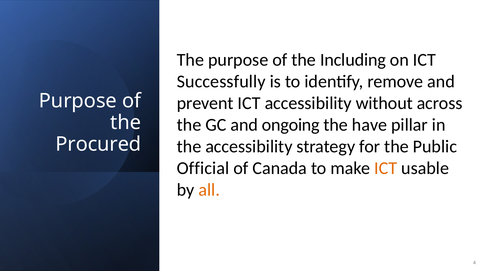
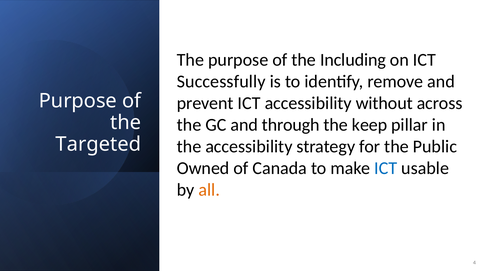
ongoing: ongoing -> through
have: have -> keep
Procured: Procured -> Targeted
Official: Official -> Owned
ICT at (386, 168) colour: orange -> blue
